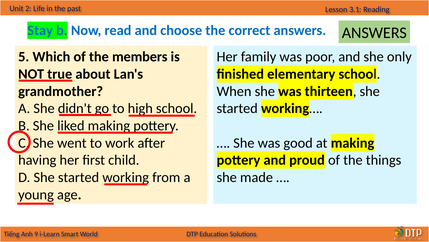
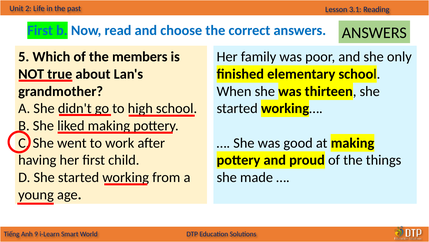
Stay at (40, 30): Stay -> First
